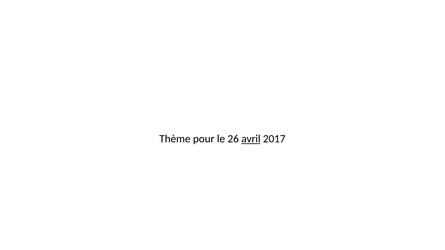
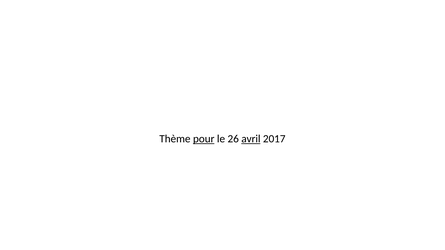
pour underline: none -> present
